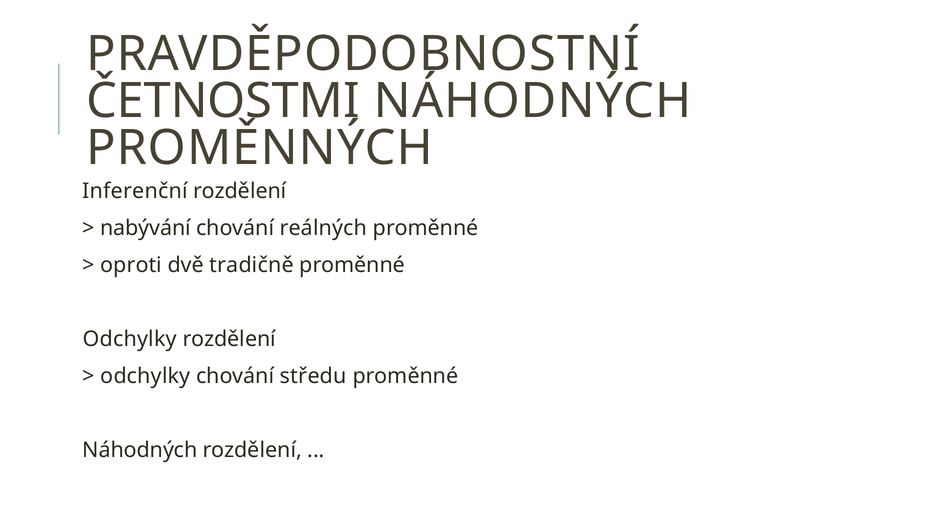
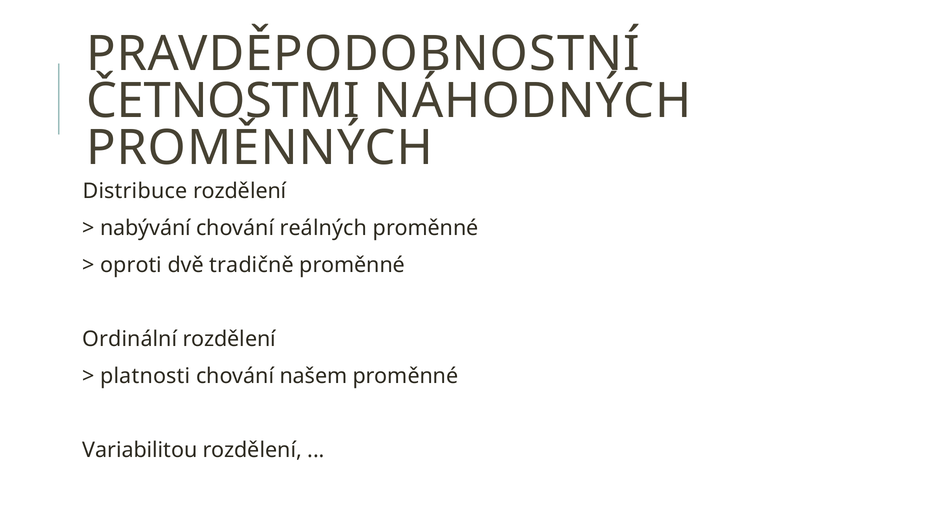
Inferenční: Inferenční -> Distribuce
Odchylky at (130, 339): Odchylky -> Ordinální
odchylky at (145, 376): odchylky -> platnosti
středu: středu -> našem
Náhodných at (140, 450): Náhodných -> Variabilitou
